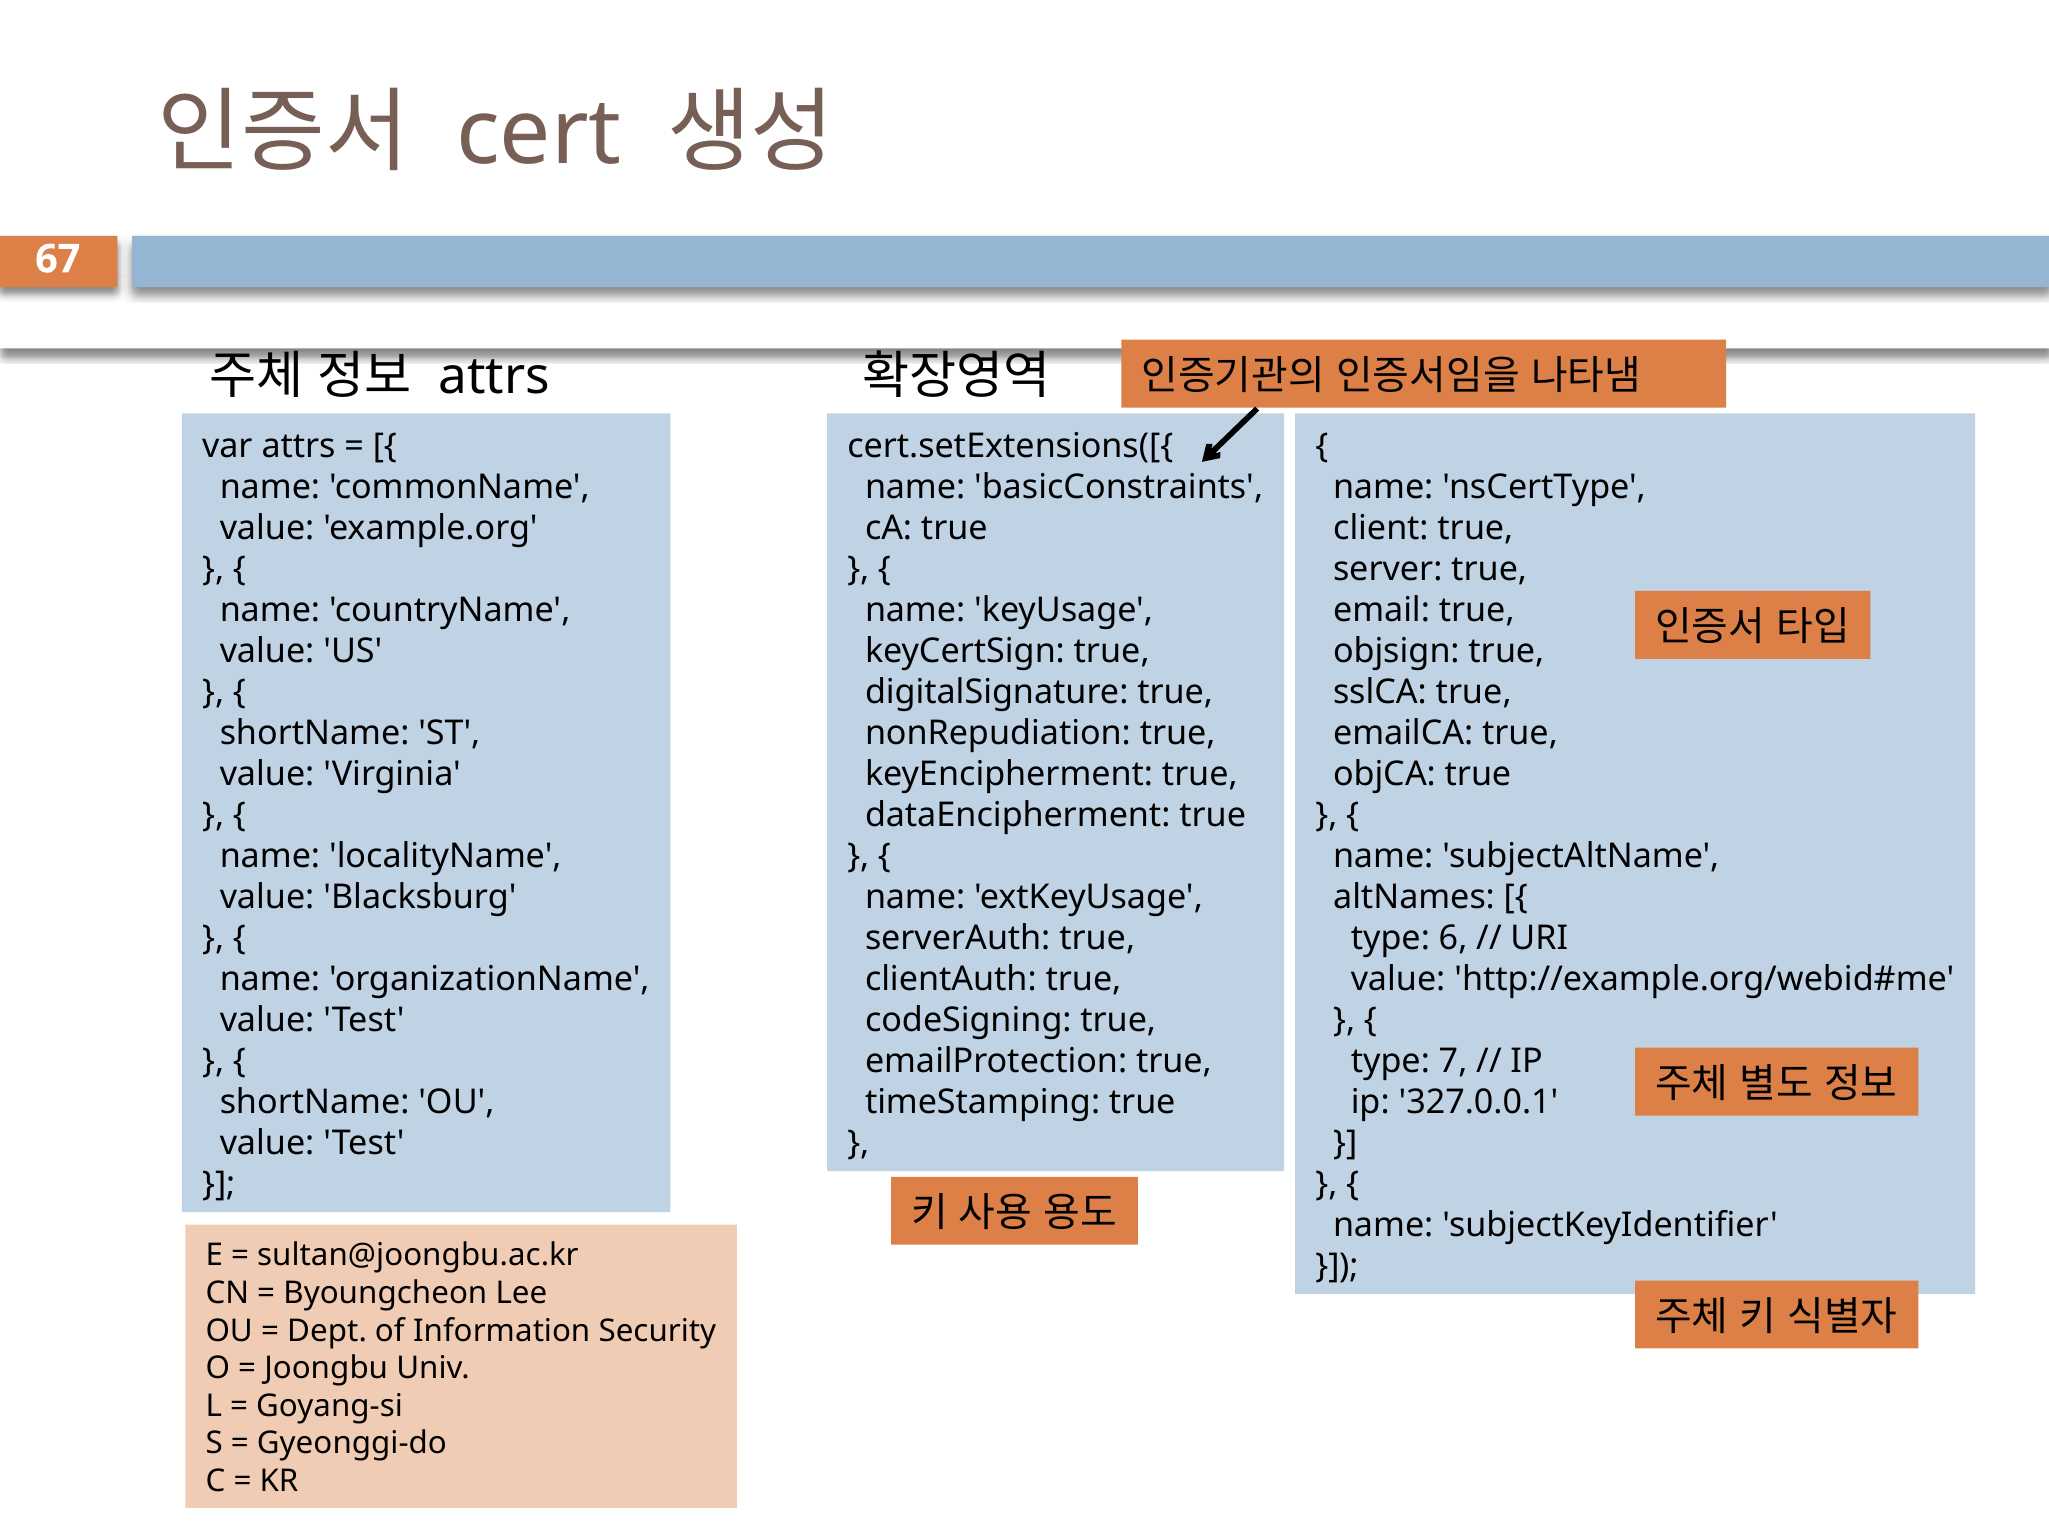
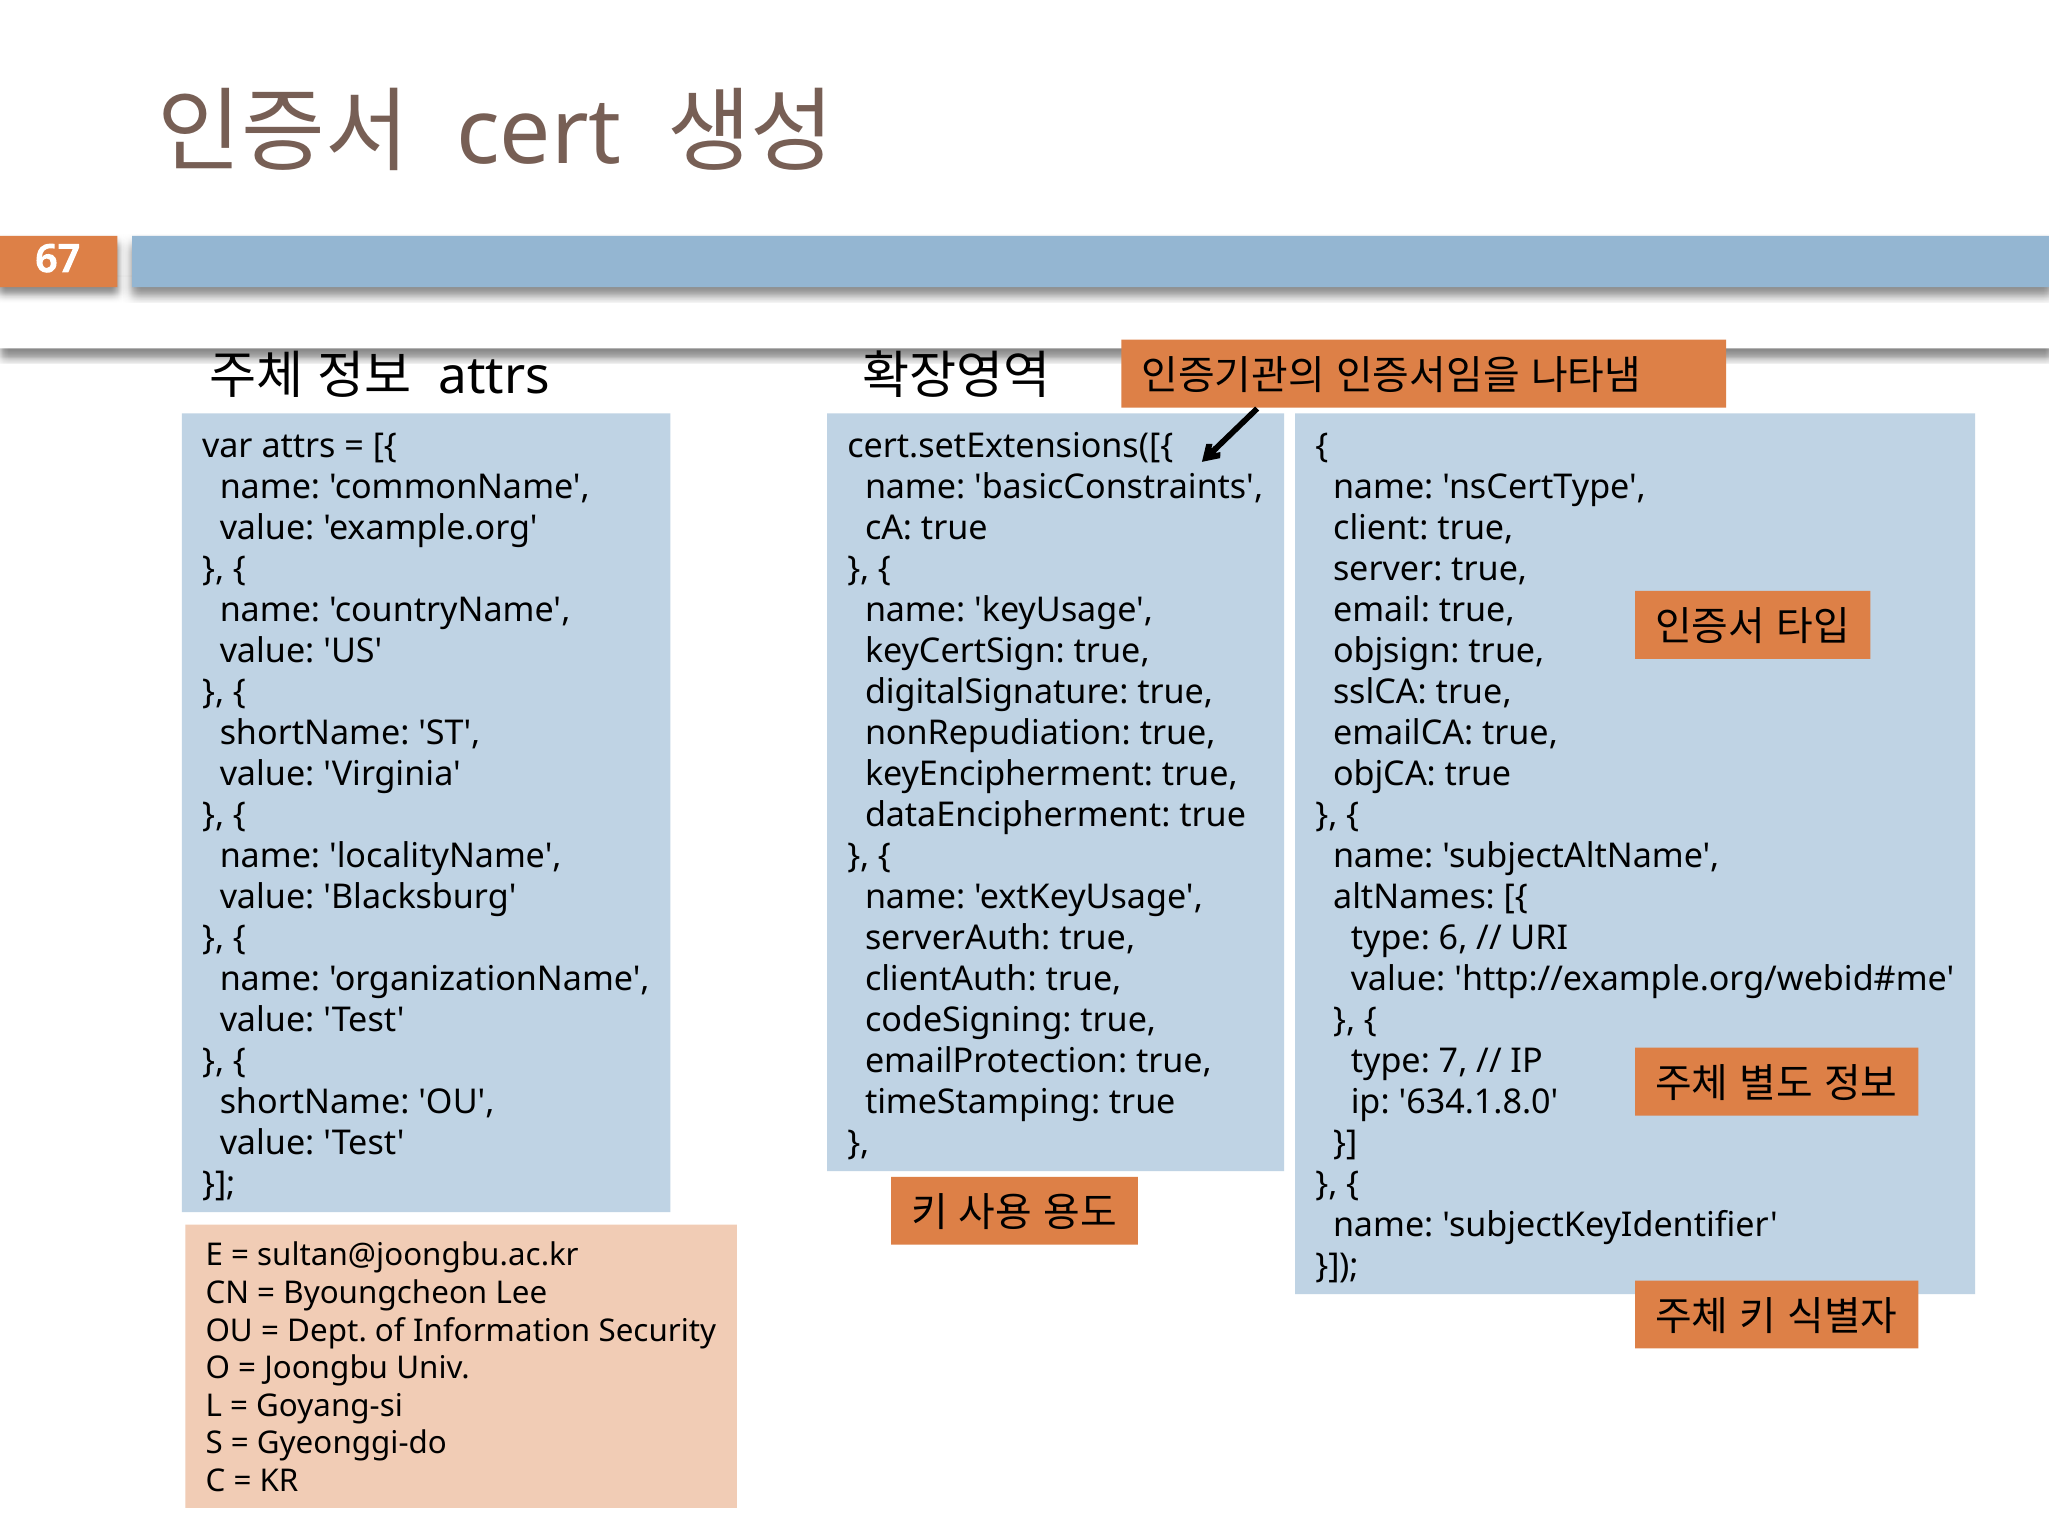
327.0.0.1: 327.0.0.1 -> 634.1.8.0
